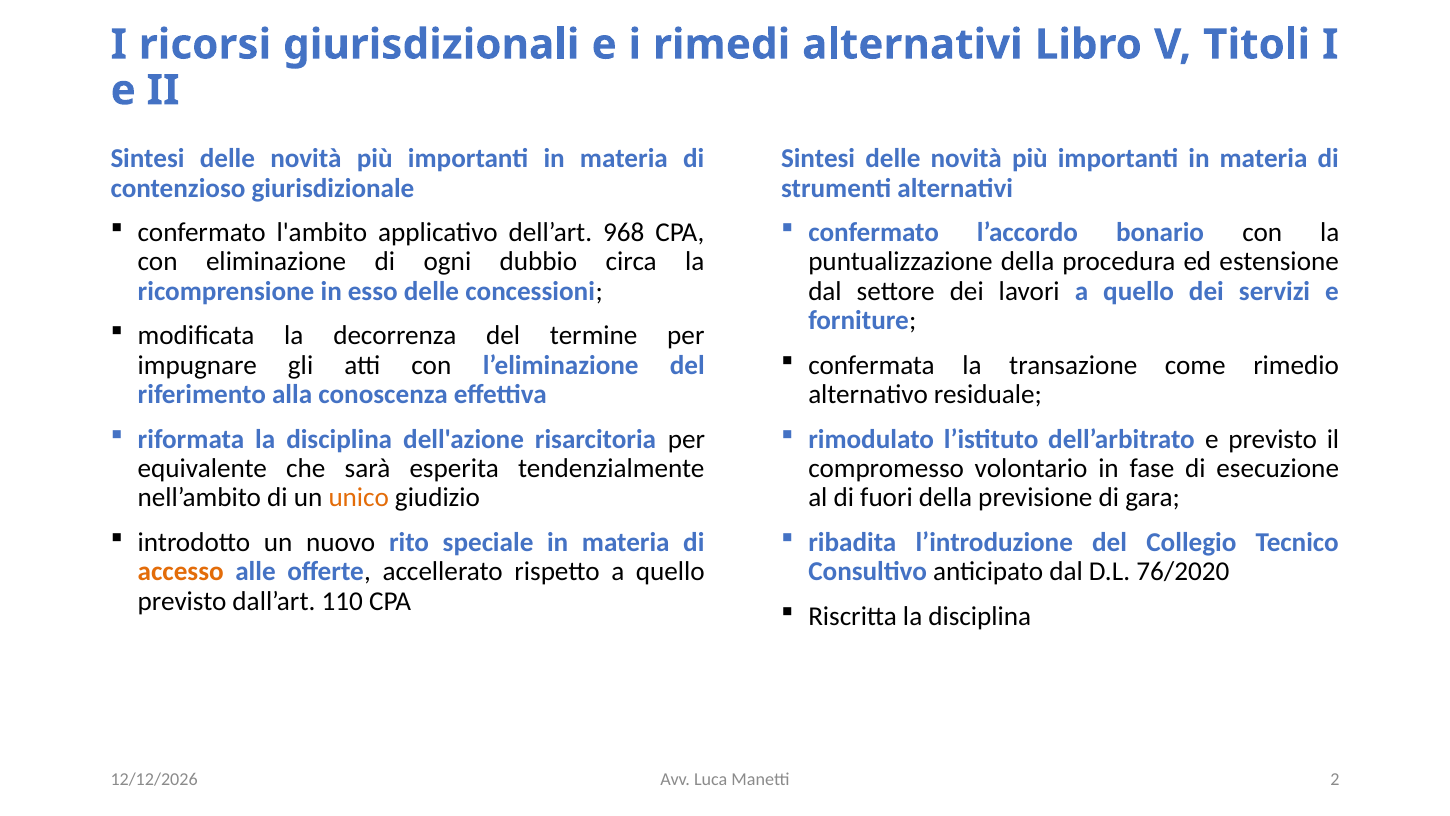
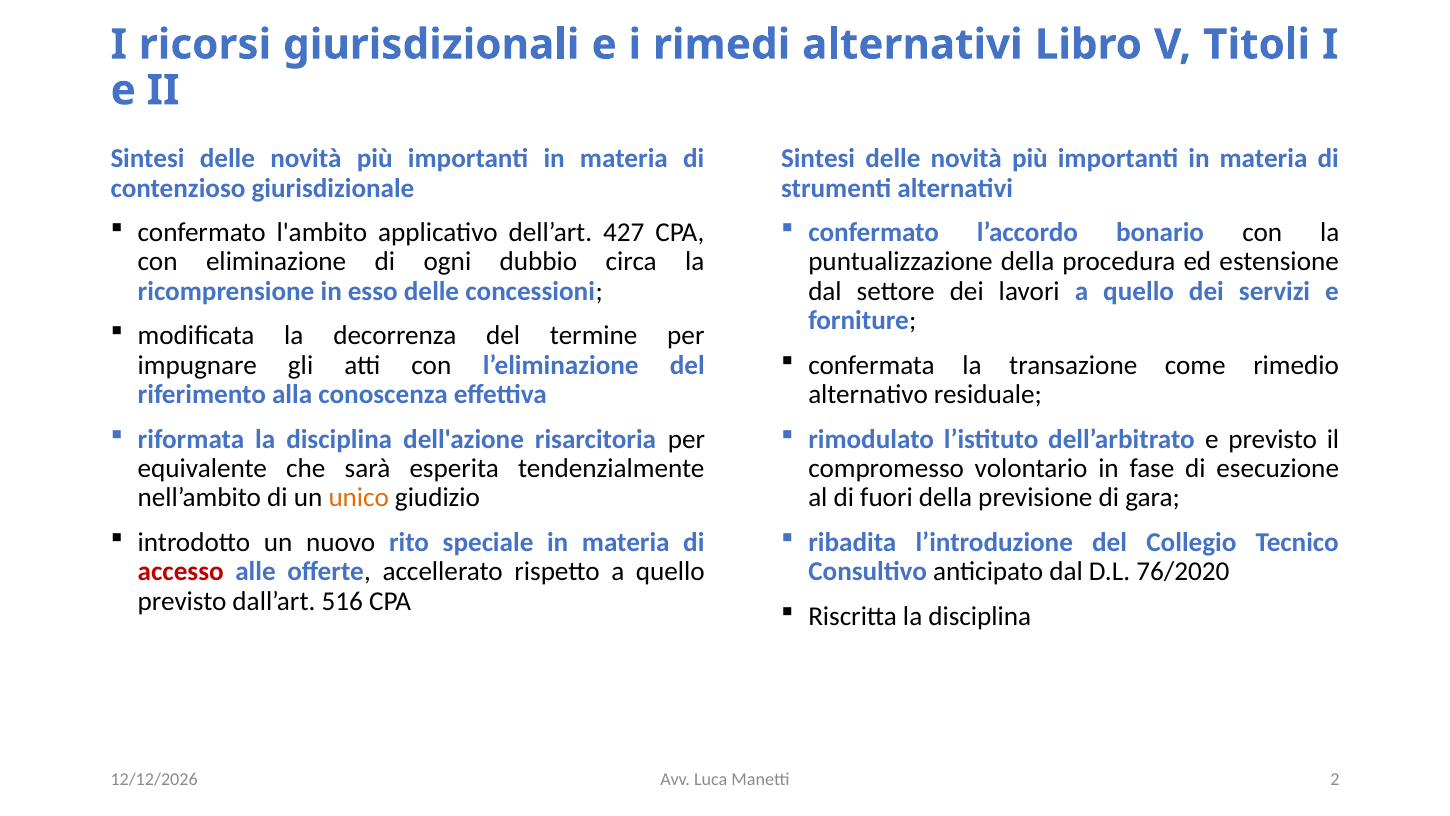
968: 968 -> 427
accesso colour: orange -> red
110: 110 -> 516
